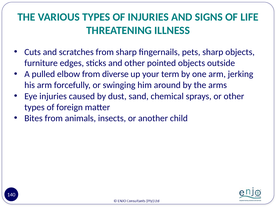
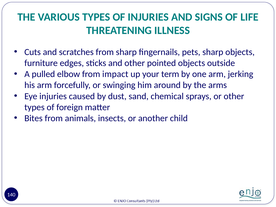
diverse: diverse -> impact
